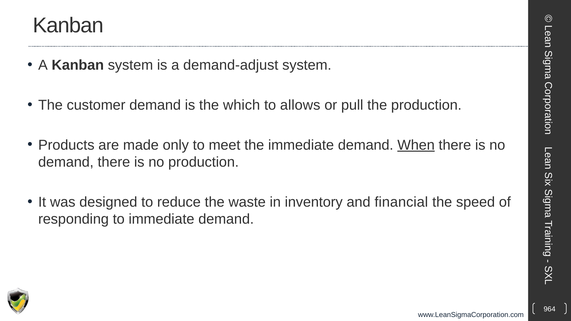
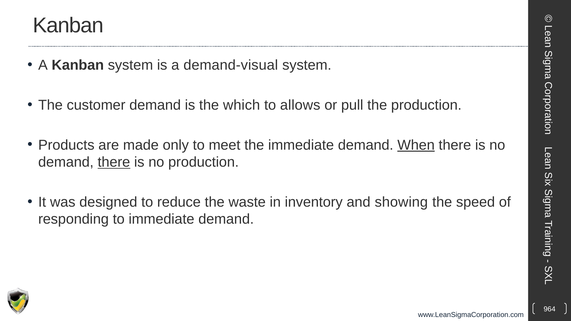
demand-adjust: demand-adjust -> demand-visual
there at (114, 162) underline: none -> present
financial: financial -> showing
